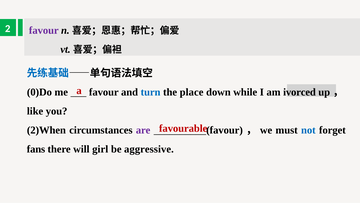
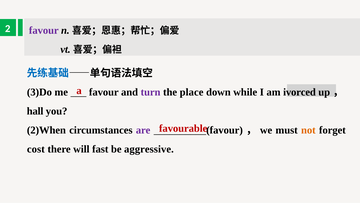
0)Do: 0)Do -> 3)Do
turn colour: blue -> purple
like: like -> hall
not colour: blue -> orange
fans: fans -> cost
girl: girl -> fast
